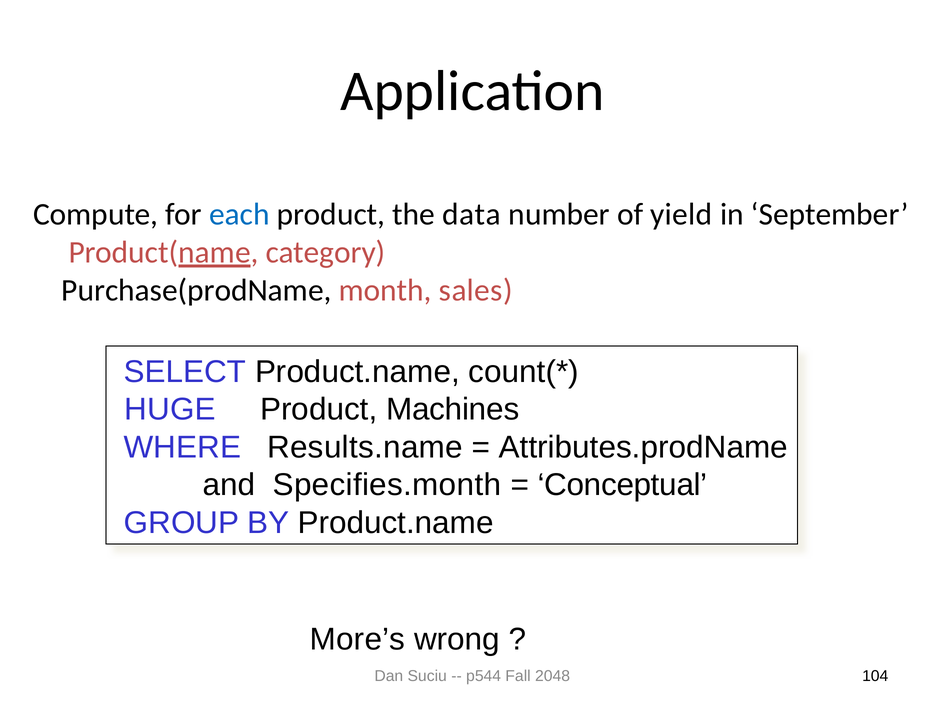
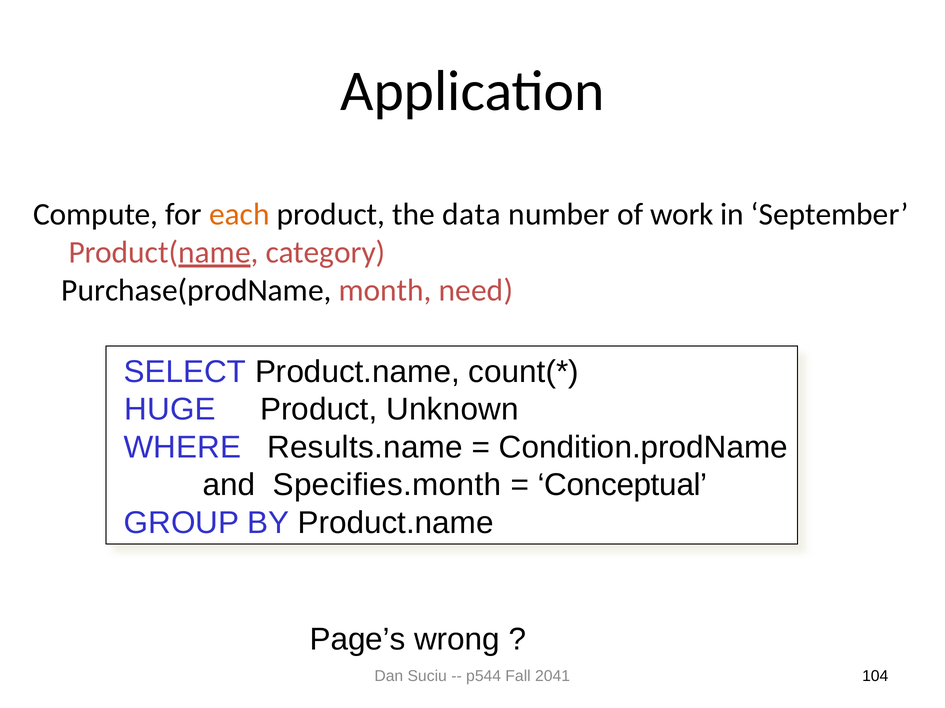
each colour: blue -> orange
yield: yield -> work
sales: sales -> need
Machines: Machines -> Unknown
Attributes.prodName: Attributes.prodName -> Condition.prodName
More’s: More’s -> Page’s
2048: 2048 -> 2041
